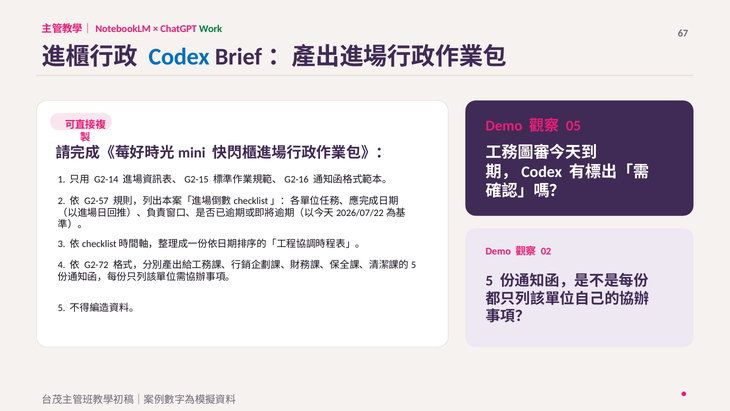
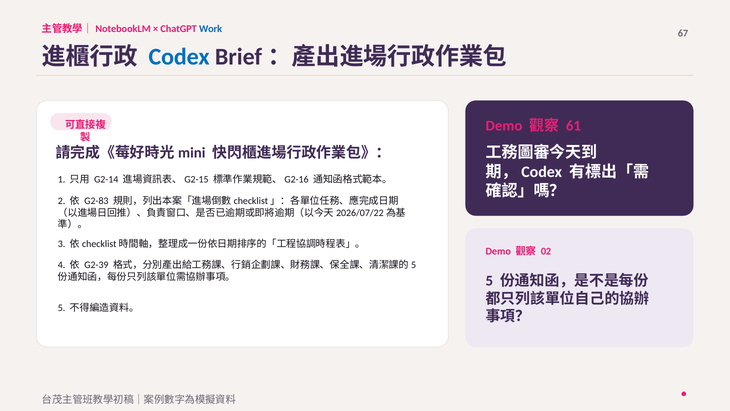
Work colour: green -> blue
05: 05 -> 61
G2-57: G2-57 -> G2-83
G2-72: G2-72 -> G2-39
